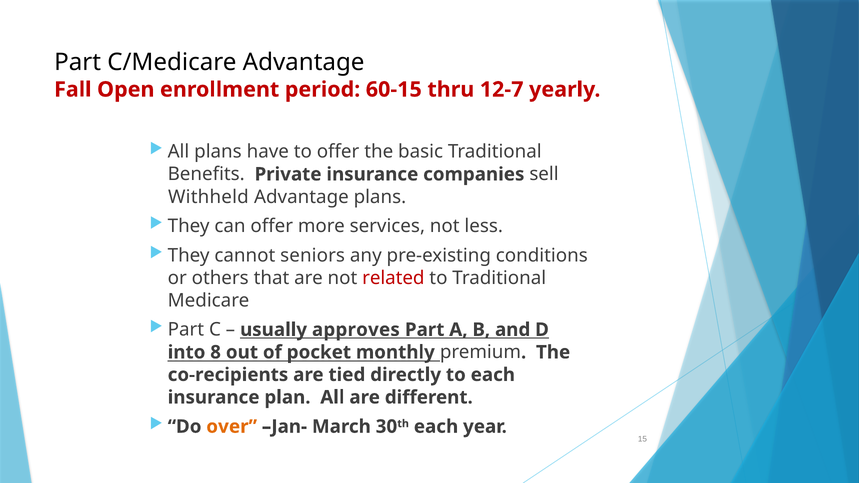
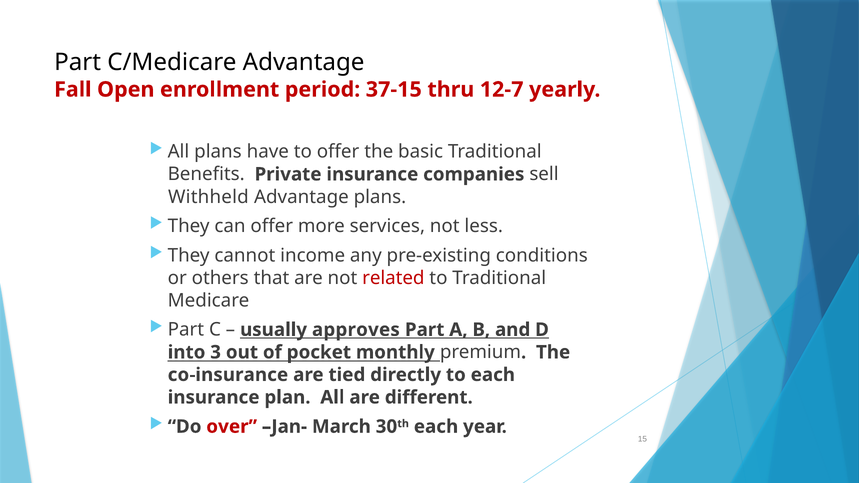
60-15: 60-15 -> 37-15
seniors: seniors -> income
8: 8 -> 3
co-recipients: co-recipients -> co-insurance
over colour: orange -> red
